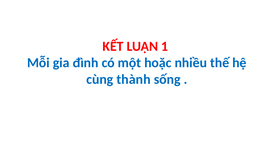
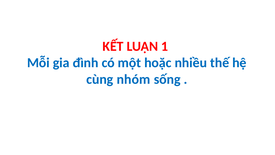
thành: thành -> nhóm
